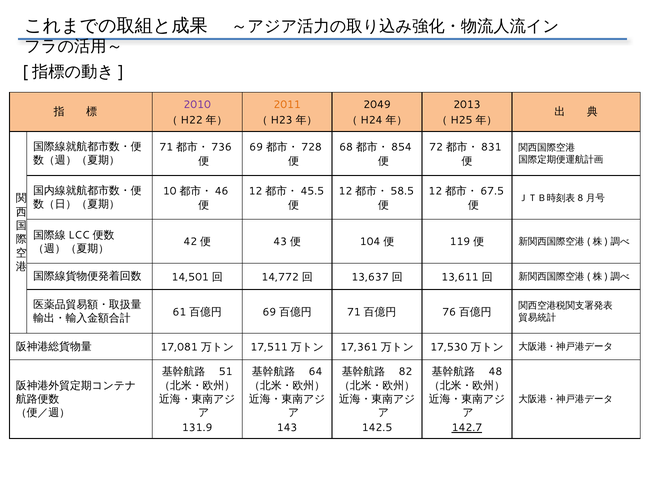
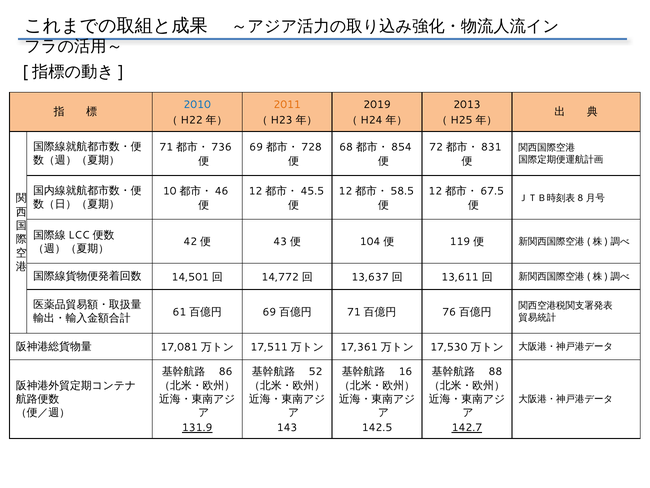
2010 colour: purple -> blue
2049: 2049 -> 2019
51: 51 -> 86
64: 64 -> 52
82: 82 -> 16
48: 48 -> 88
131.9 underline: none -> present
